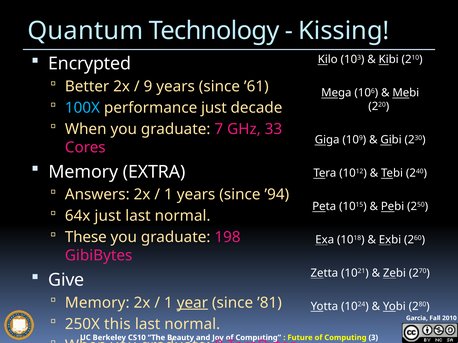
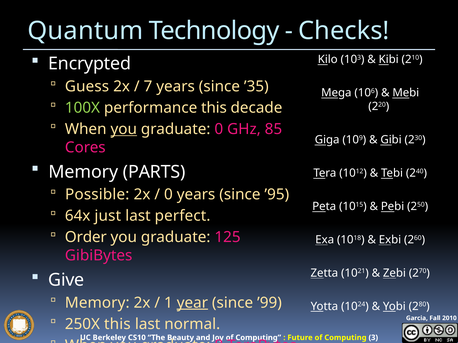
Kissing: Kissing -> Checks
Better: Better -> Guess
9: 9 -> 7
’61: ’61 -> ’35
100X colour: light blue -> light green
performance just: just -> this
you at (124, 129) underline: none -> present
graduate 7: 7 -> 0
33: 33 -> 85
EXTRA: EXTRA -> PARTS
Answers: Answers -> Possible
1 at (168, 195): 1 -> 0
’94: ’94 -> ’95
normal at (183, 216): normal -> perfect
These: These -> Order
198: 198 -> 125
’81: ’81 -> ’99
